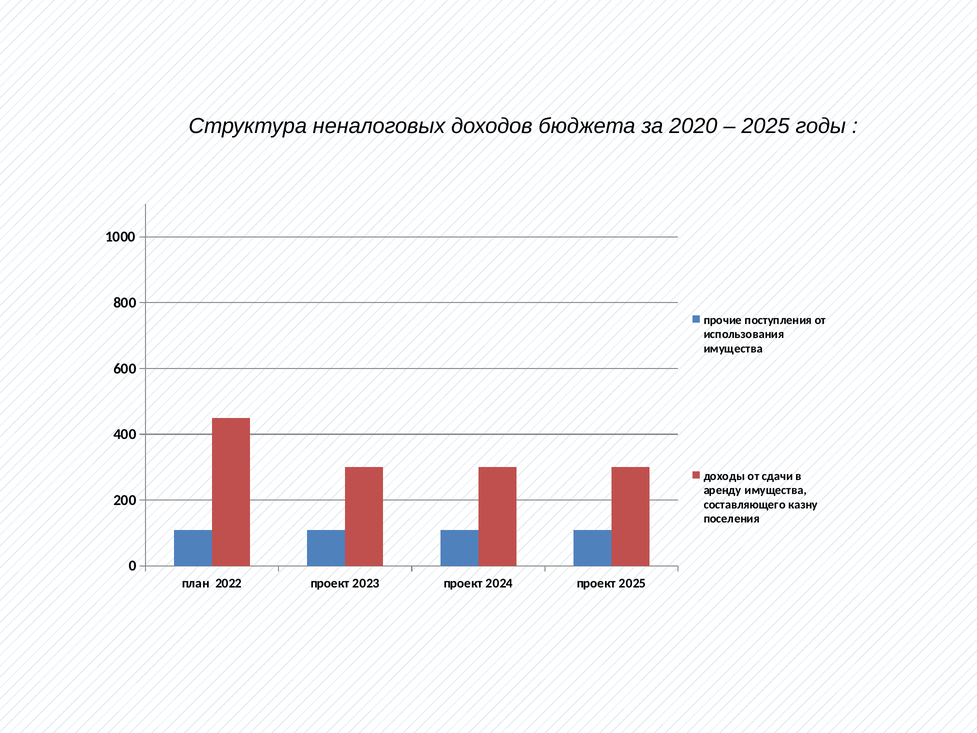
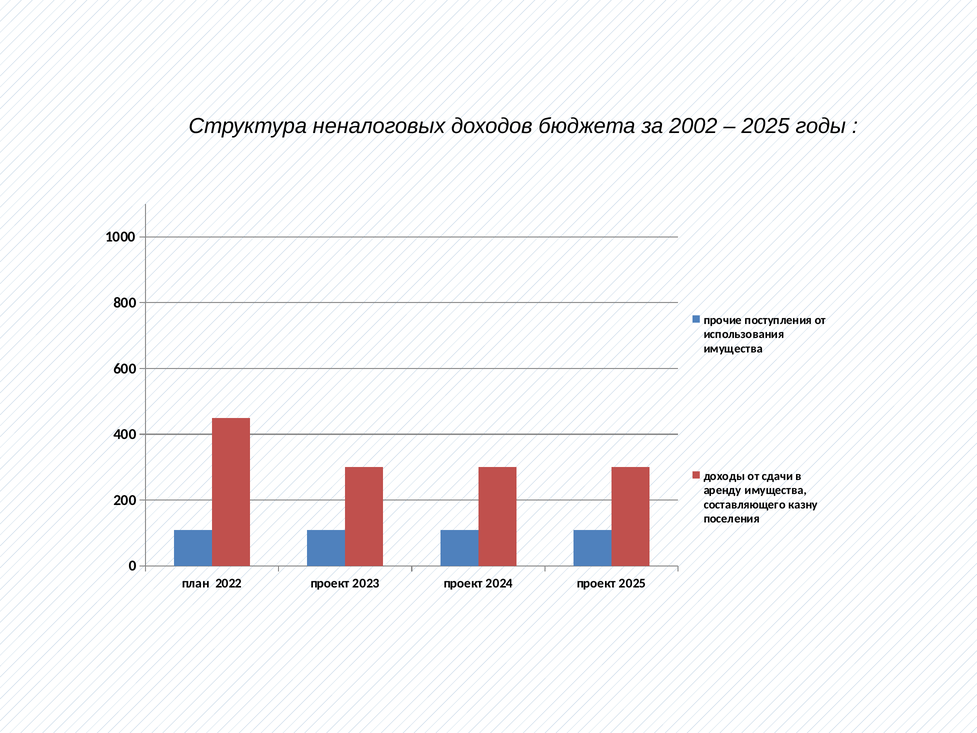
2020: 2020 -> 2002
